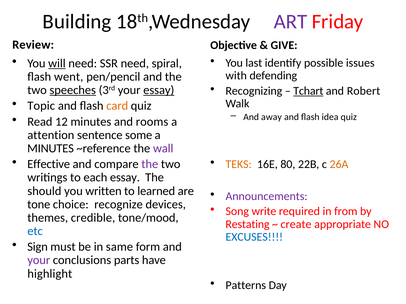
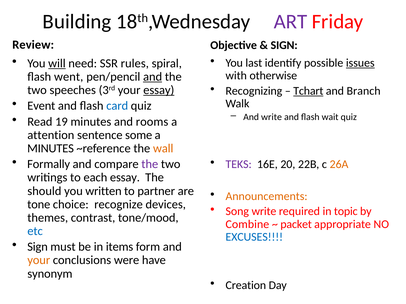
GIVE at (284, 45): GIVE -> SIGN
SSR need: need -> rules
issues underline: none -> present
defending: defending -> otherwise
and at (153, 77) underline: none -> present
Robert: Robert -> Branch
speeches underline: present -> none
Topic: Topic -> Event
card colour: orange -> blue
And away: away -> write
idea: idea -> wait
12: 12 -> 19
wall colour: purple -> orange
Effective: Effective -> Formally
TEKS colour: orange -> purple
80: 80 -> 20
learned: learned -> partner
Announcements colour: purple -> orange
from: from -> topic
credible: credible -> contrast
Restating: Restating -> Combine
create: create -> packet
same: same -> items
your at (39, 261) colour: purple -> orange
parts: parts -> were
highlight: highlight -> synonym
Patterns: Patterns -> Creation
